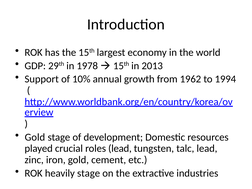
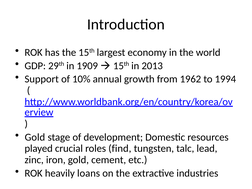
1978: 1978 -> 1909
roles lead: lead -> find
heavily stage: stage -> loans
